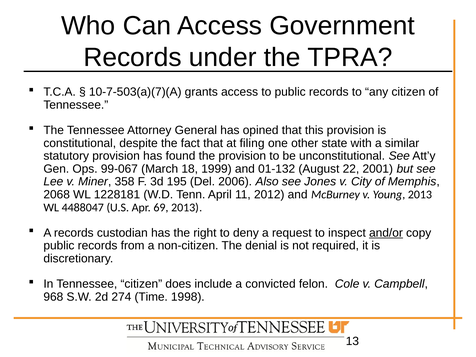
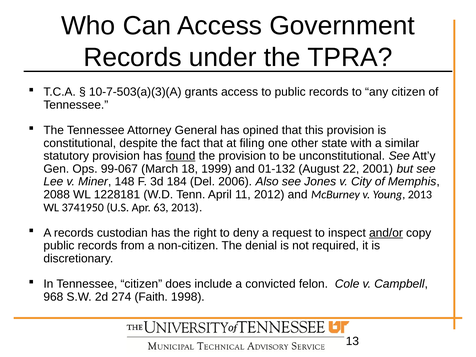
10-7-503(a)(7)(A: 10-7-503(a)(7)(A -> 10-7-503(a)(3)(A
found underline: none -> present
358: 358 -> 148
195: 195 -> 184
2068: 2068 -> 2088
4488047: 4488047 -> 3741950
69: 69 -> 63
Time: Time -> Faith
